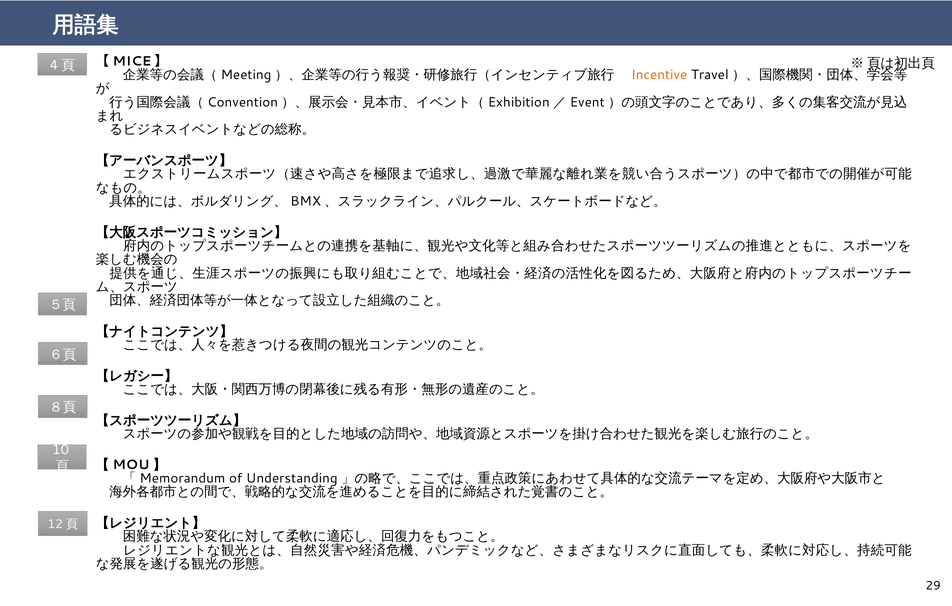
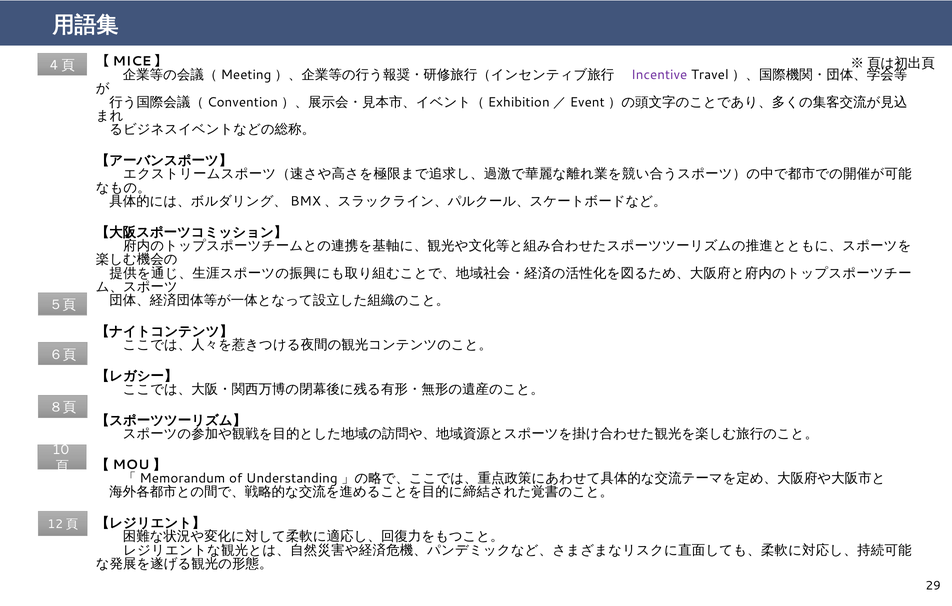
Incentive colour: orange -> purple
